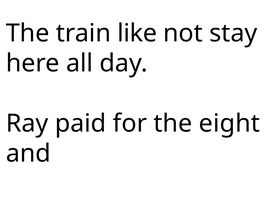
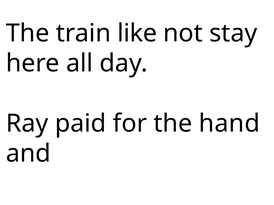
eight: eight -> hand
